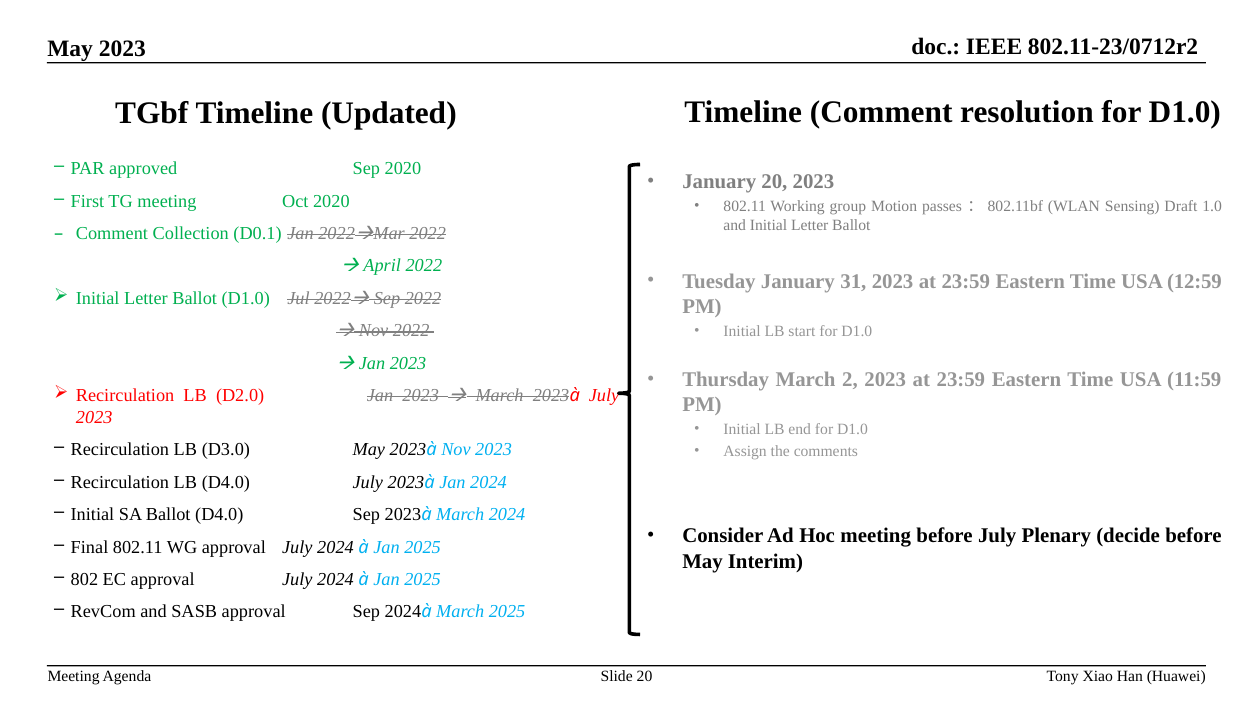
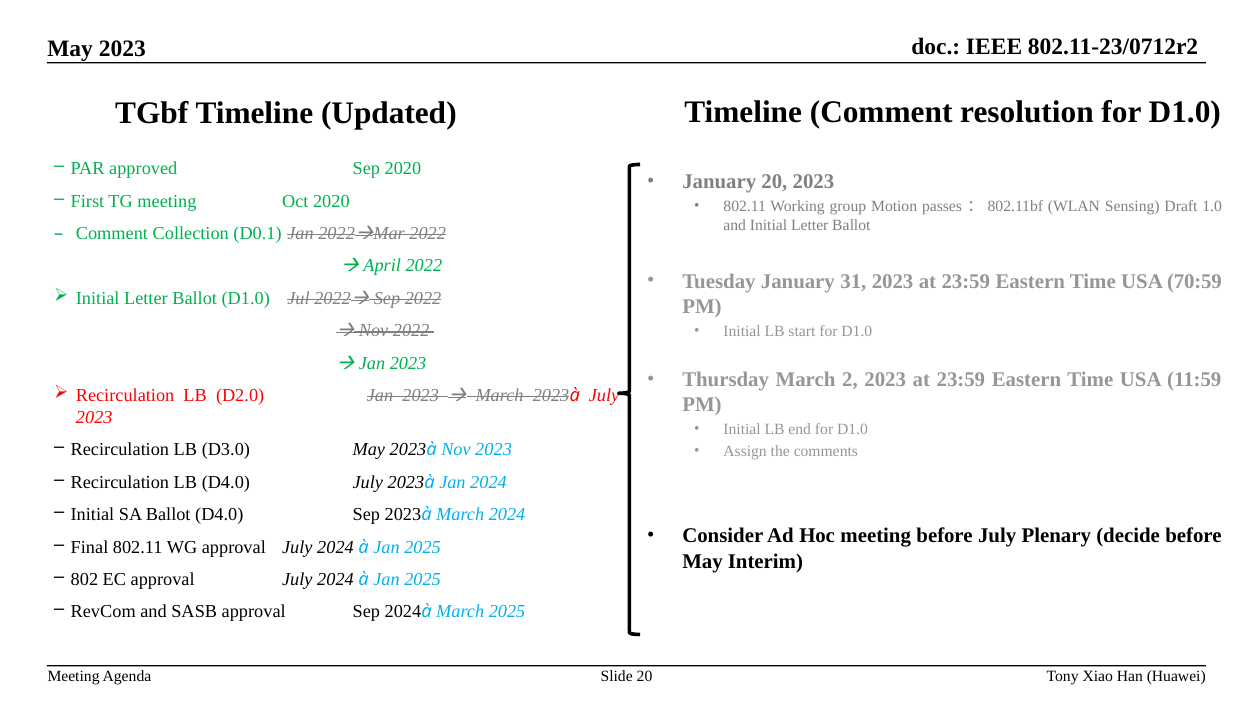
12:59: 12:59 -> 70:59
